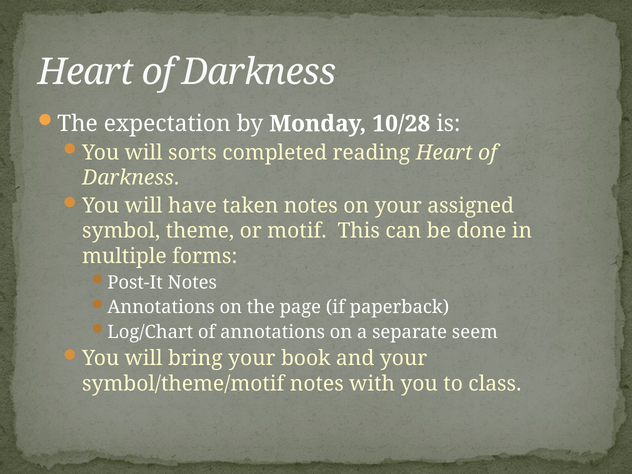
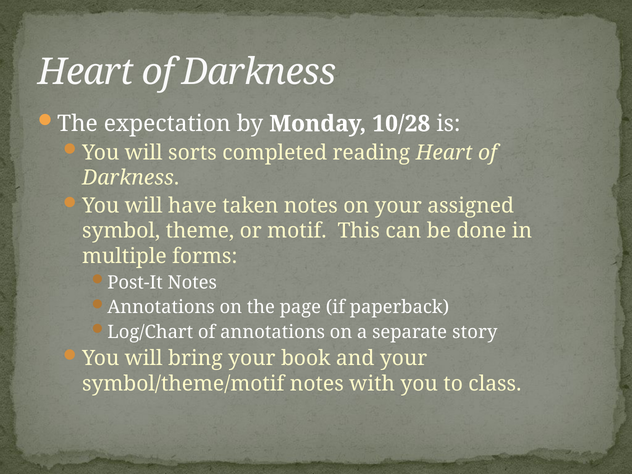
seem: seem -> story
